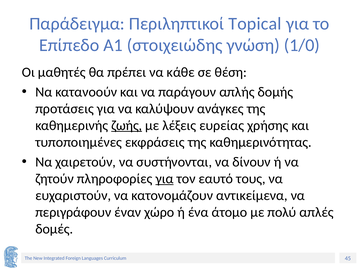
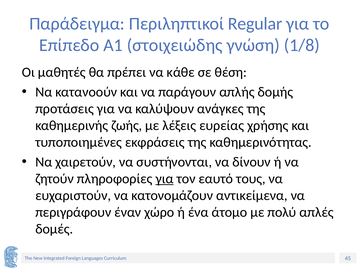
Topical: Topical -> Regular
1/0: 1/0 -> 1/8
ζωής underline: present -> none
